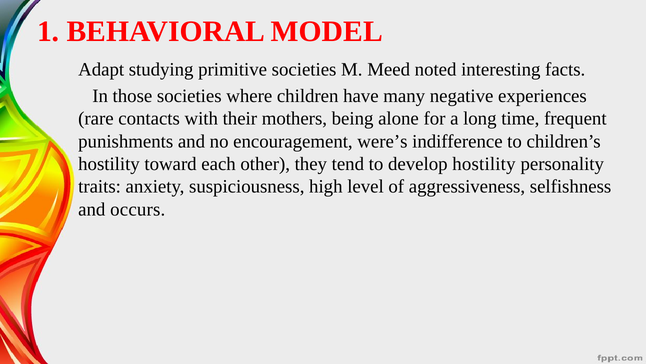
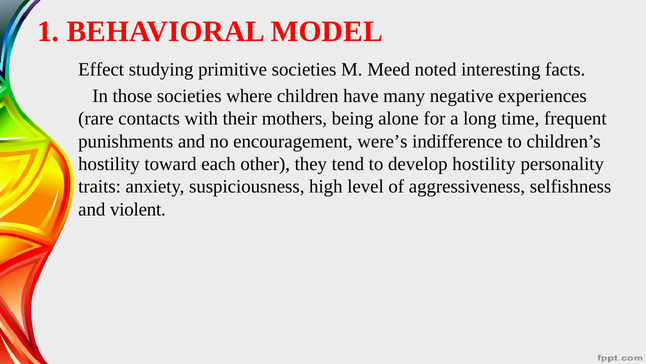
Adapt: Adapt -> Effect
occurs: occurs -> violent
